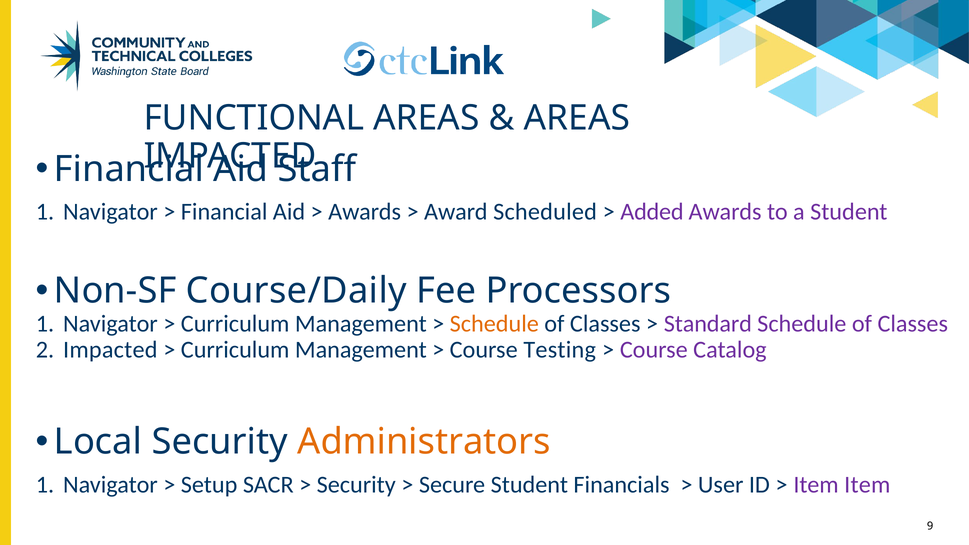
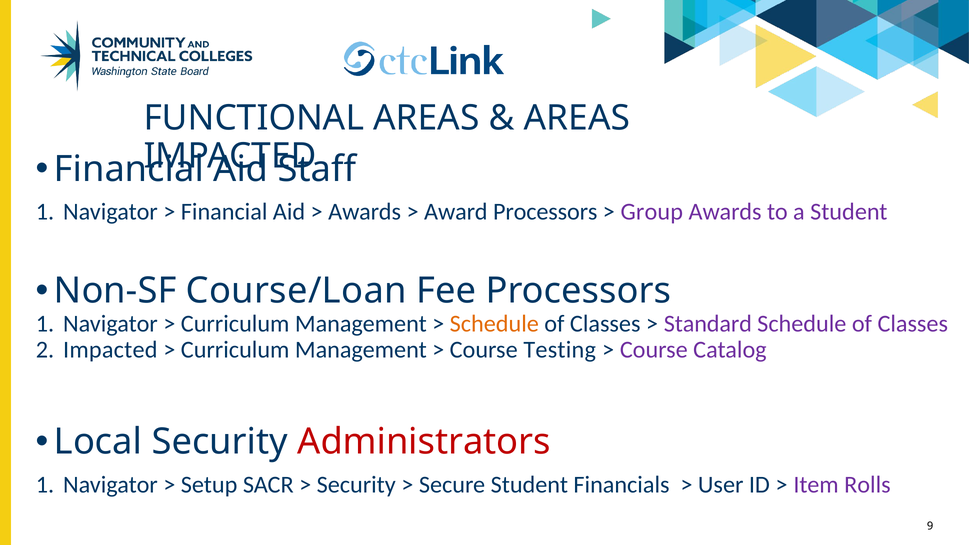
Award Scheduled: Scheduled -> Processors
Added: Added -> Group
Course/Daily: Course/Daily -> Course/Loan
Administrators colour: orange -> red
Item Item: Item -> Rolls
